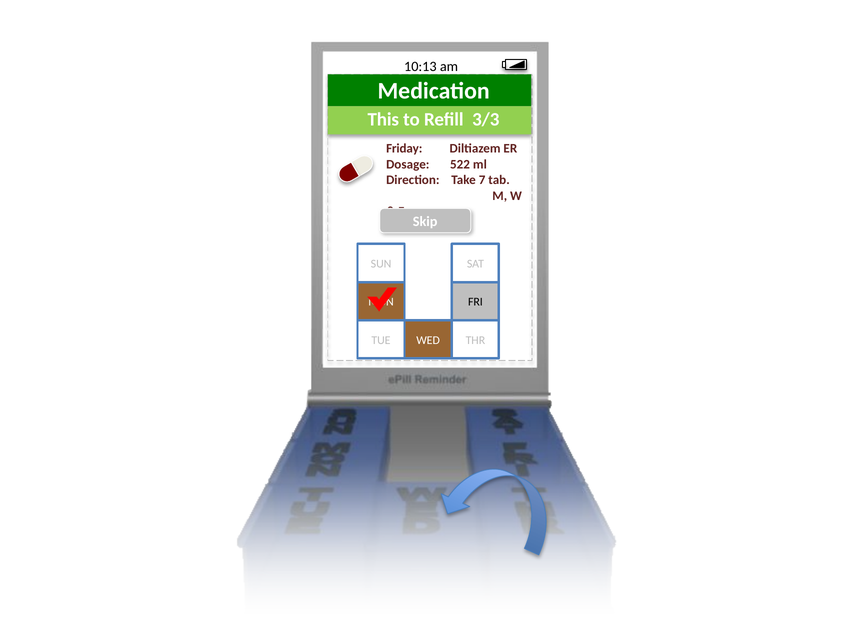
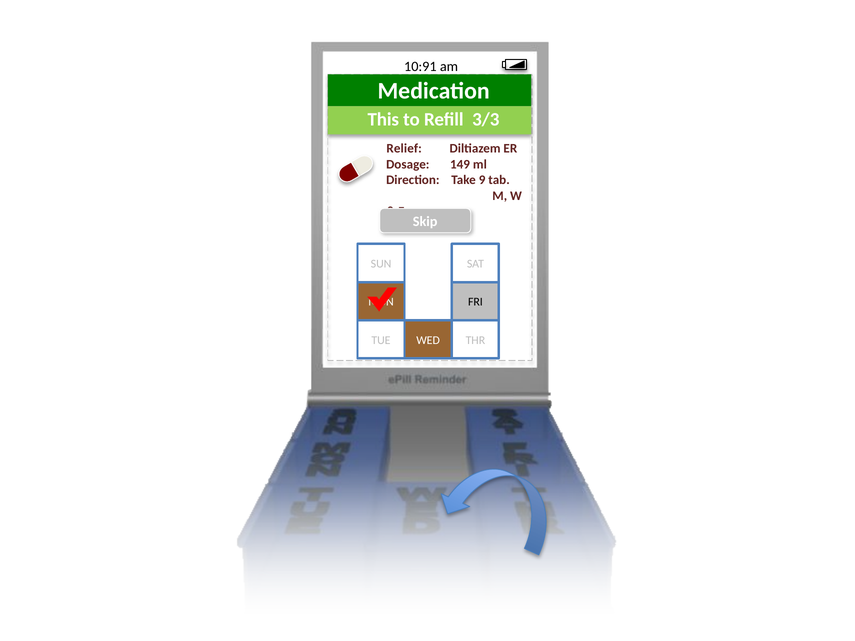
10:13: 10:13 -> 10:91
Friday: Friday -> Relief
522: 522 -> 149
7: 7 -> 9
